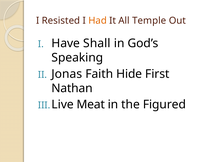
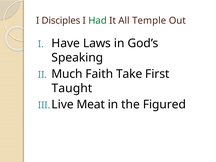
Resisted: Resisted -> Disciples
Had colour: orange -> green
Shall: Shall -> Laws
Jonas: Jonas -> Much
Hide: Hide -> Take
Nathan: Nathan -> Taught
